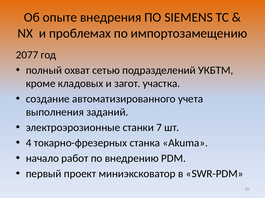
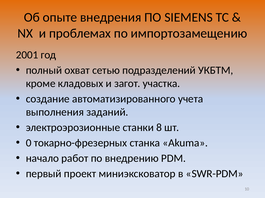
2077: 2077 -> 2001
7: 7 -> 8
4: 4 -> 0
